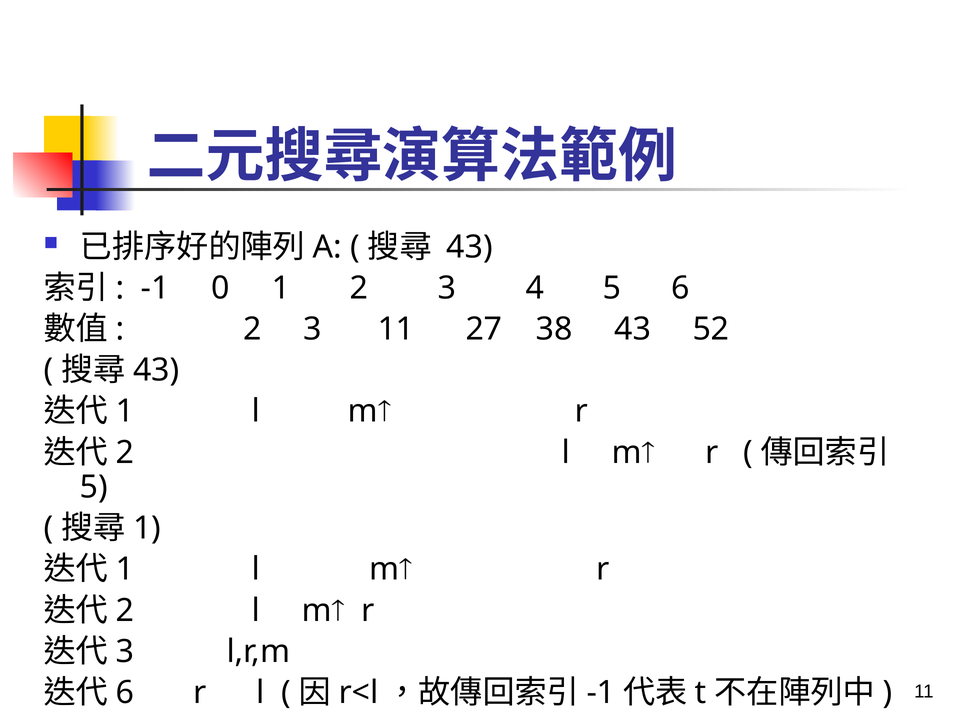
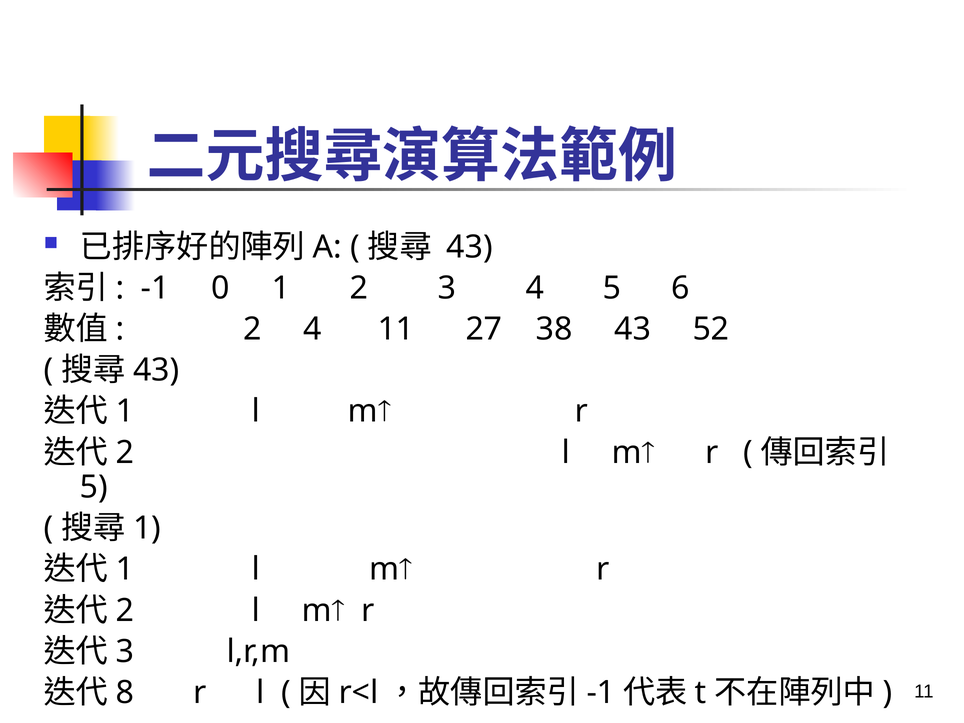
3 at (313, 329): 3 -> 4
6 at (125, 693): 6 -> 8
